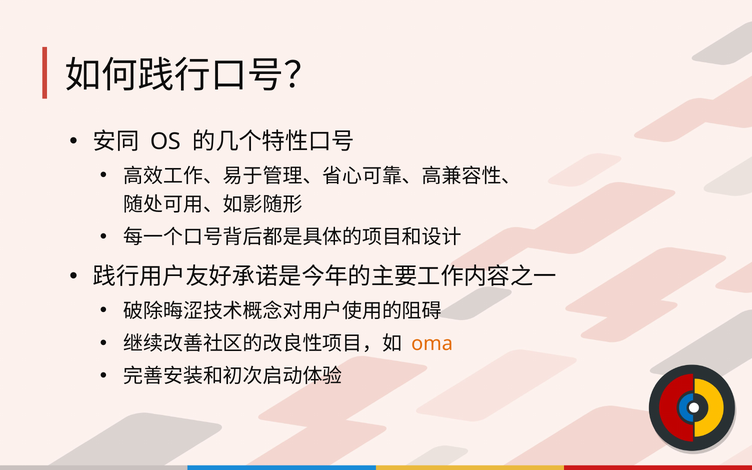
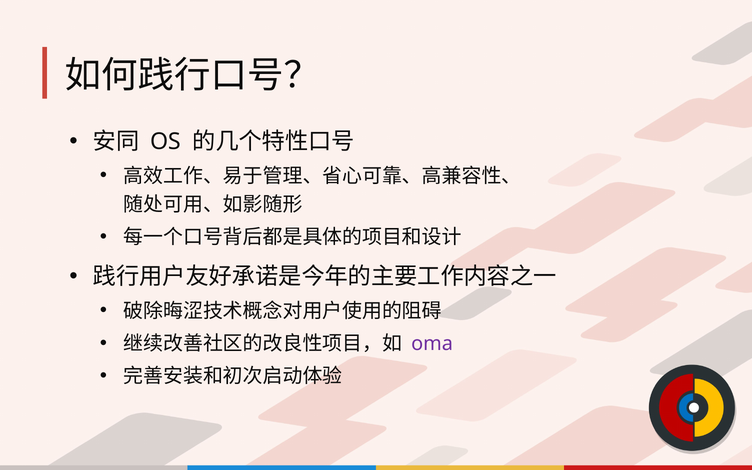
oma colour: orange -> purple
